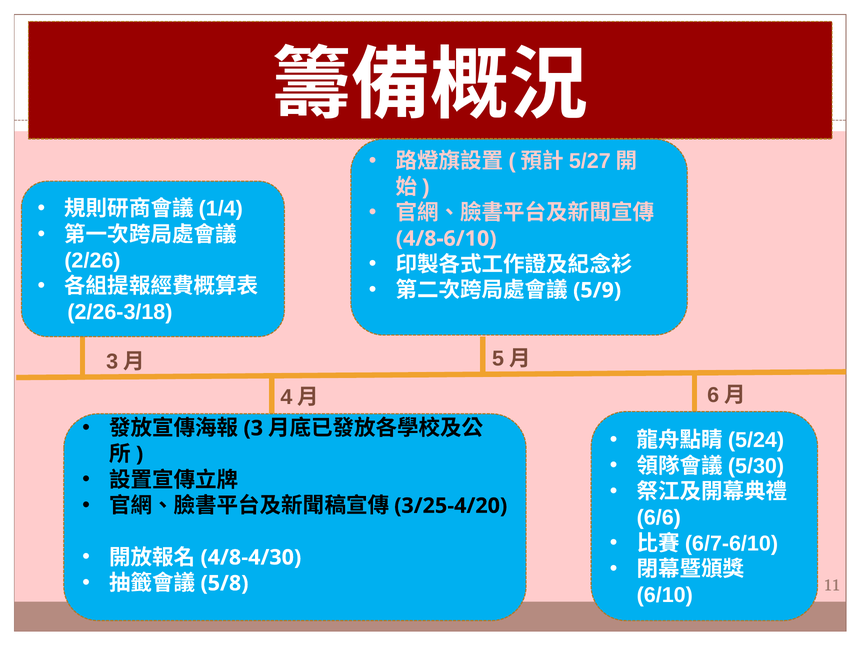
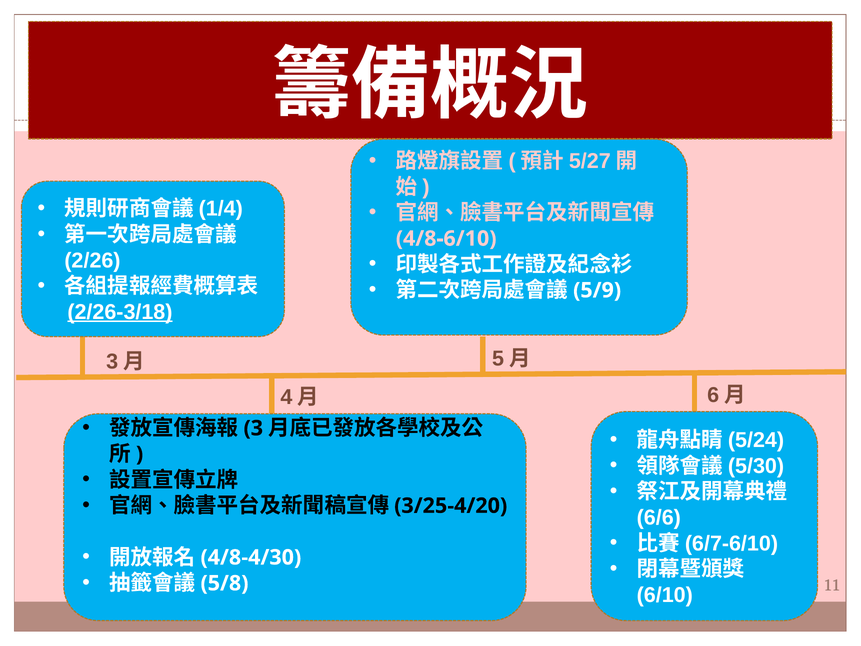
2/26-3/18 underline: none -> present
